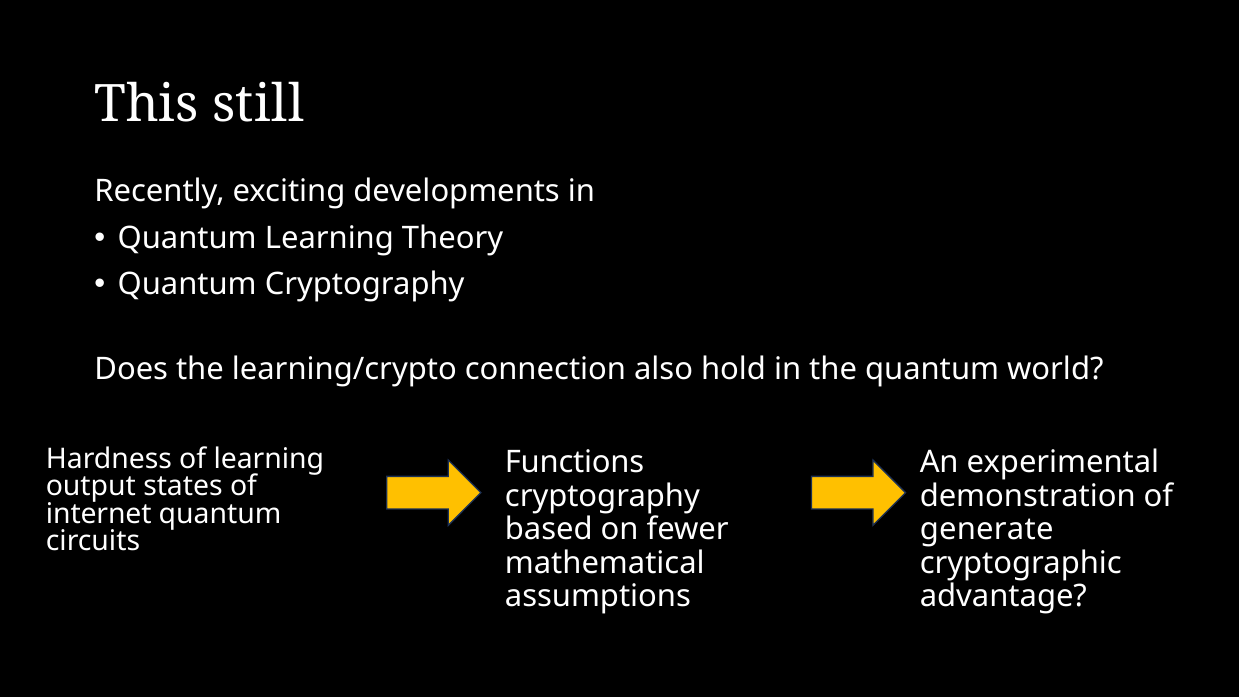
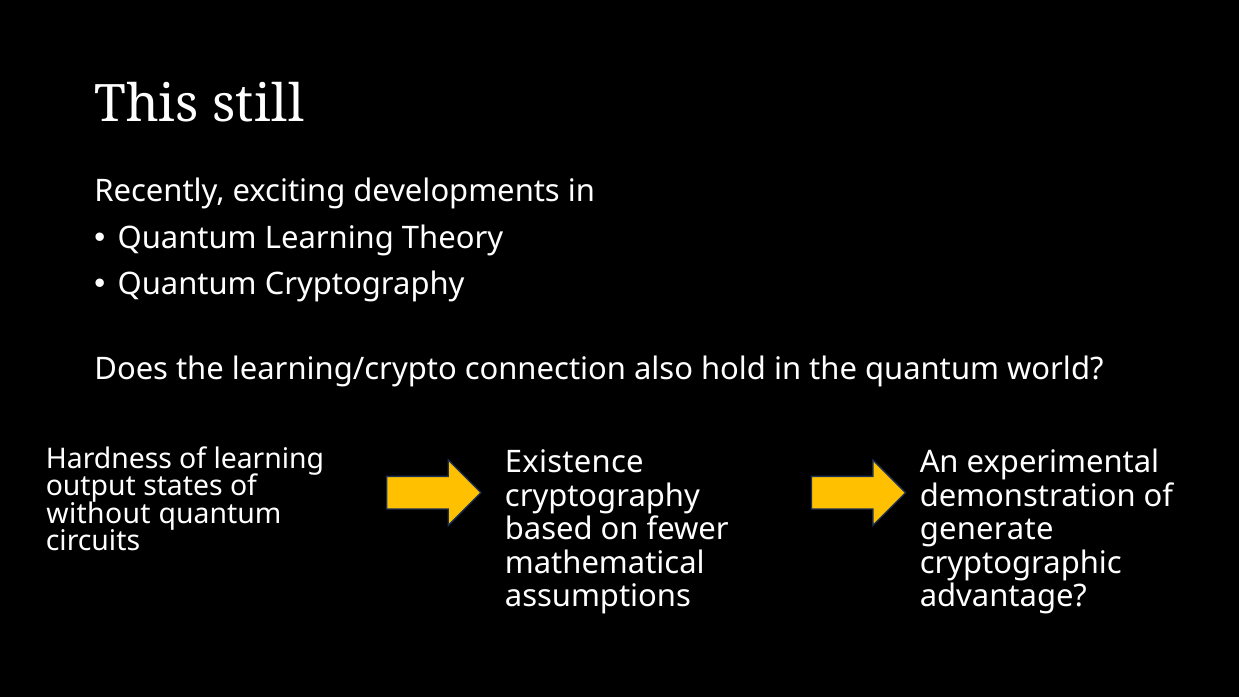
Functions: Functions -> Existence
internet: internet -> without
